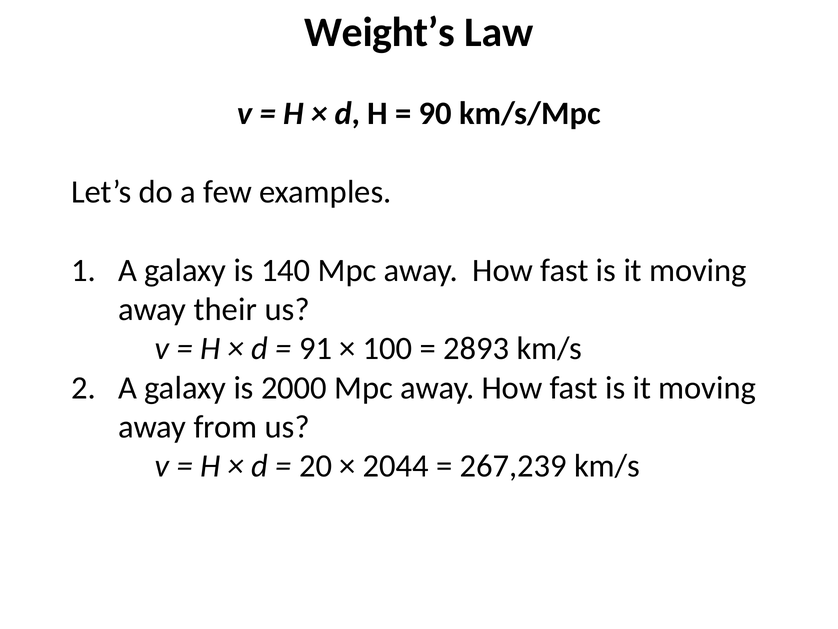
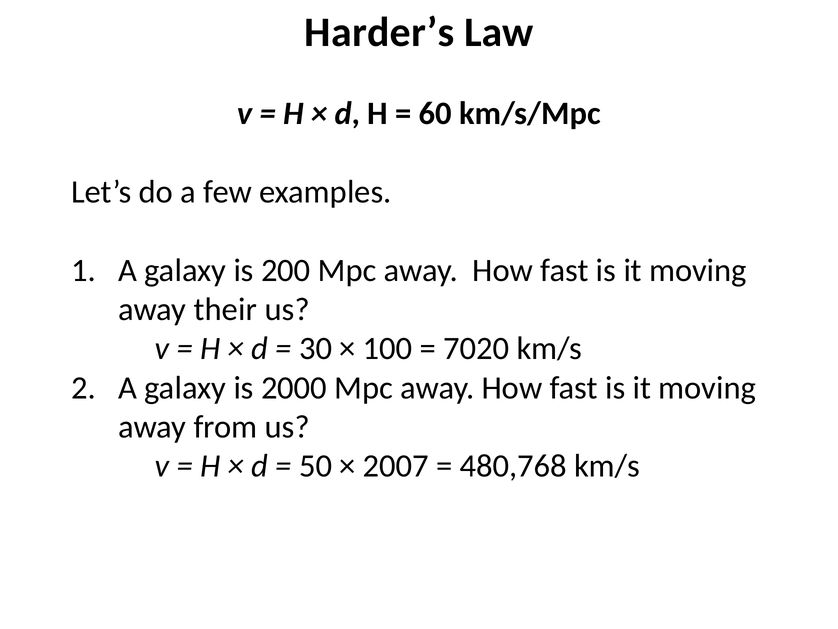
Weight’s: Weight’s -> Harder’s
90: 90 -> 60
140: 140 -> 200
91: 91 -> 30
2893: 2893 -> 7020
20: 20 -> 50
2044: 2044 -> 2007
267,239: 267,239 -> 480,768
